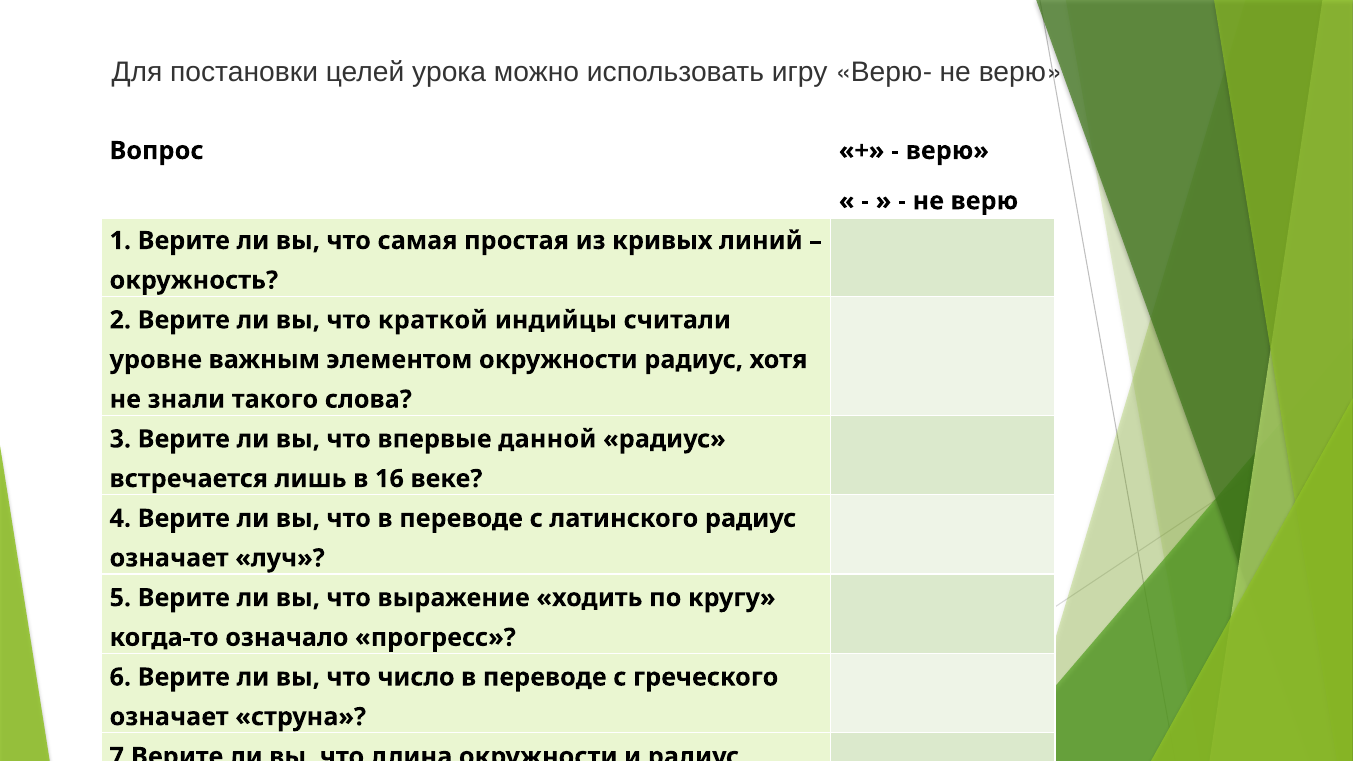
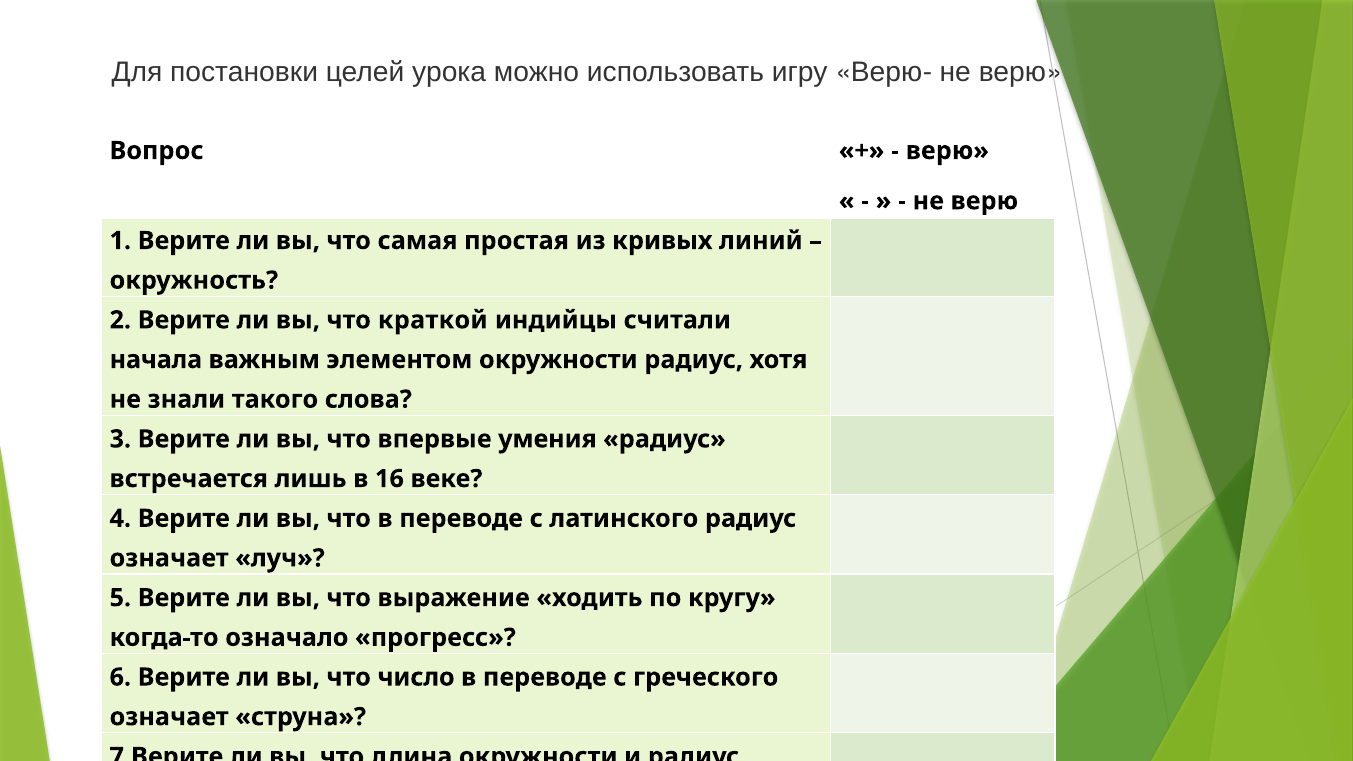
уровне: уровне -> начала
данной: данной -> умения
